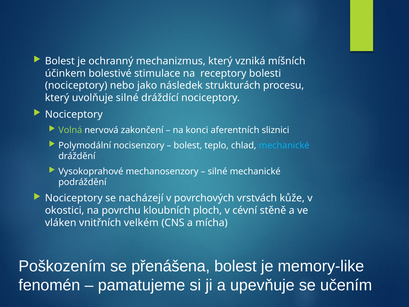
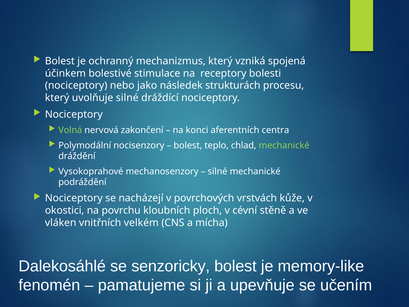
míšních: míšních -> spojená
sliznici: sliznici -> centra
mechanické at (284, 145) colour: light blue -> light green
Poškozením: Poškozením -> Dalekosáhlé
přenášena: přenášena -> senzoricky
